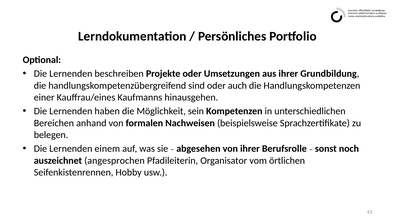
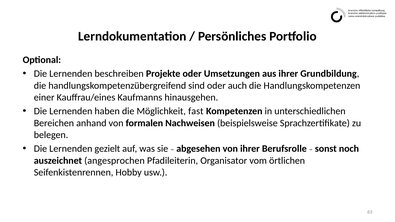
sein: sein -> fast
einem: einem -> gezielt
